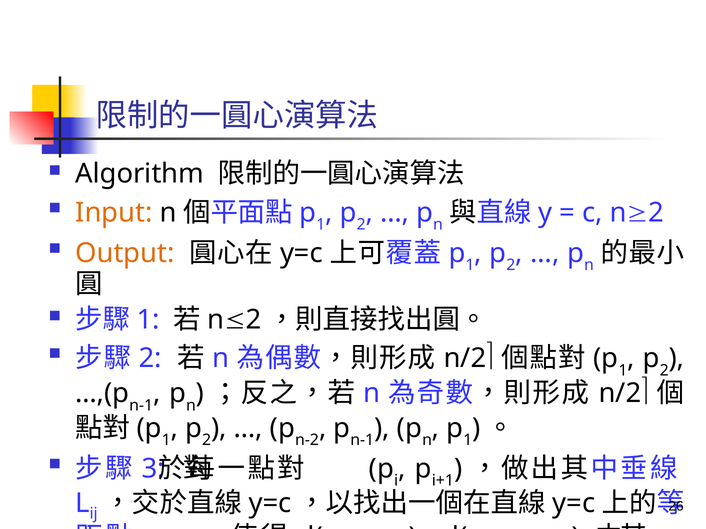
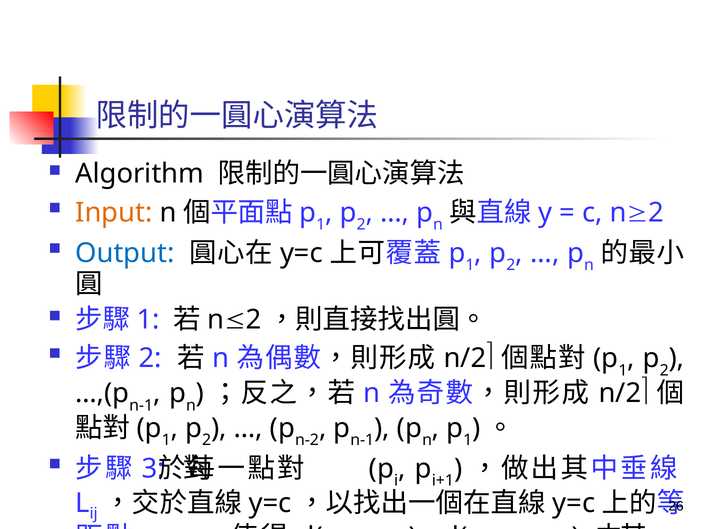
Output colour: orange -> blue
